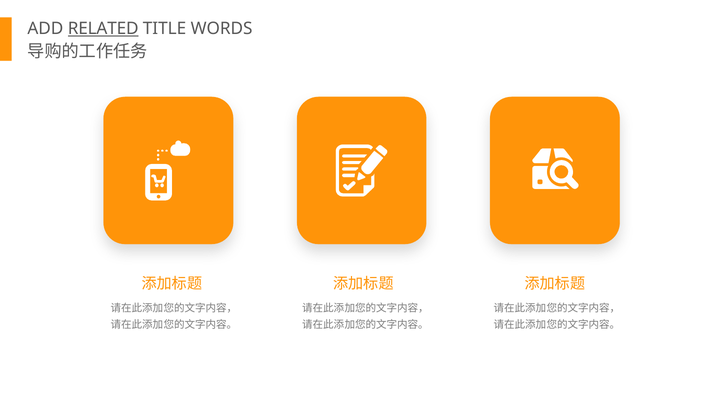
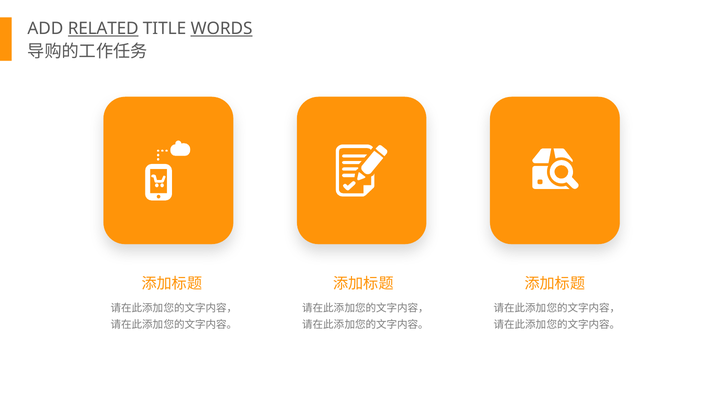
WORDS underline: none -> present
